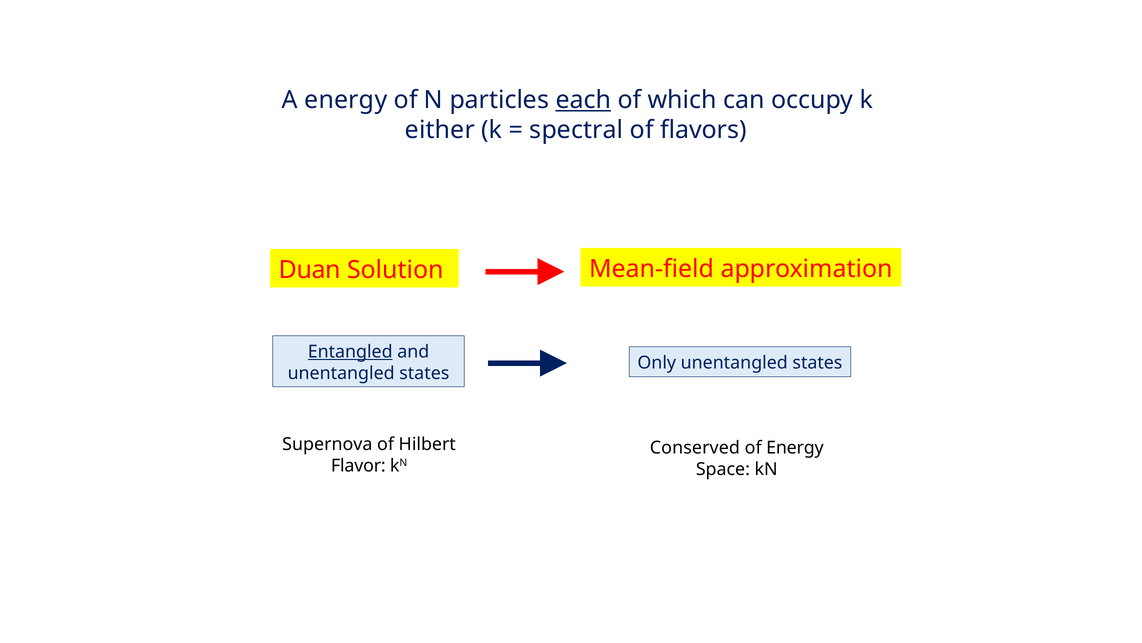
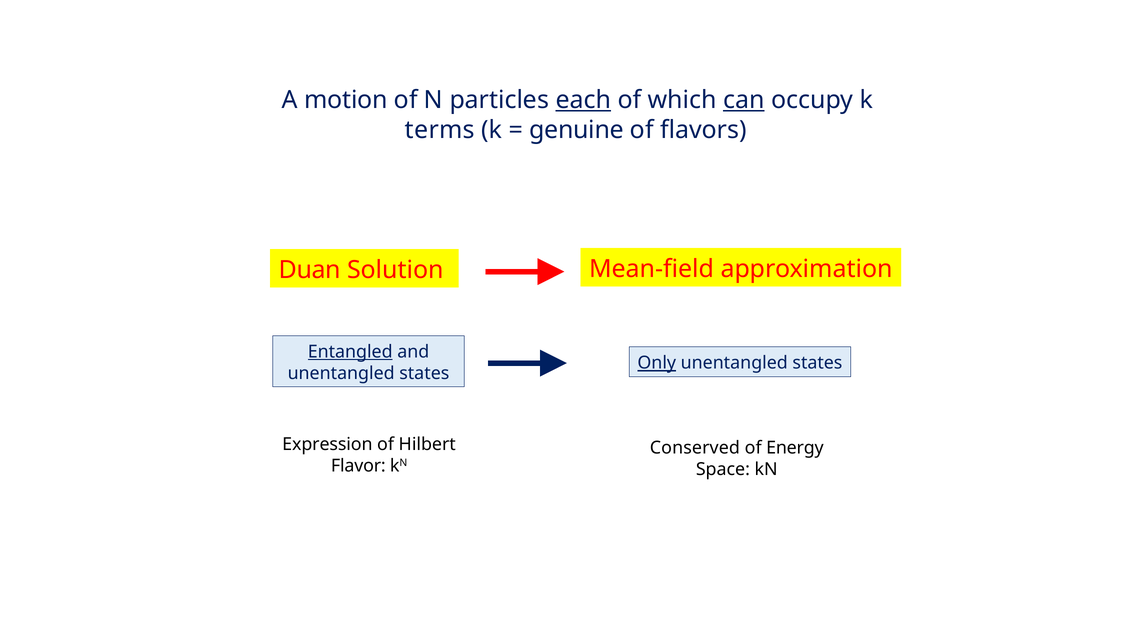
A energy: energy -> motion
can underline: none -> present
either: either -> terms
spectral: spectral -> genuine
Only underline: none -> present
Supernova: Supernova -> Expression
